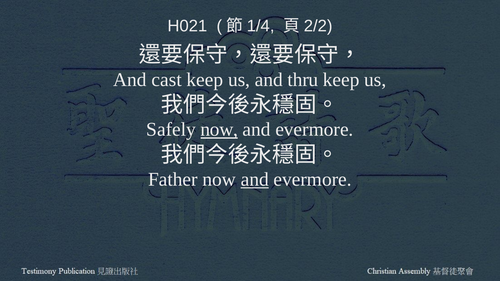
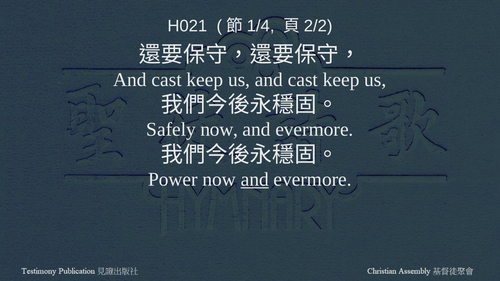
us and thru: thru -> cast
now at (219, 130) underline: present -> none
Father: Father -> Power
